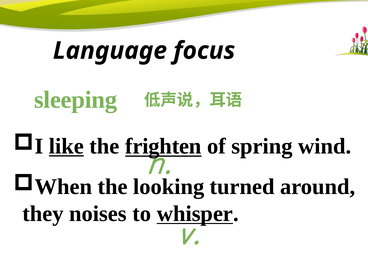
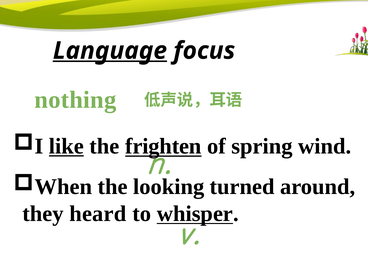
Language underline: none -> present
sleeping: sleeping -> nothing
noises: noises -> heard
